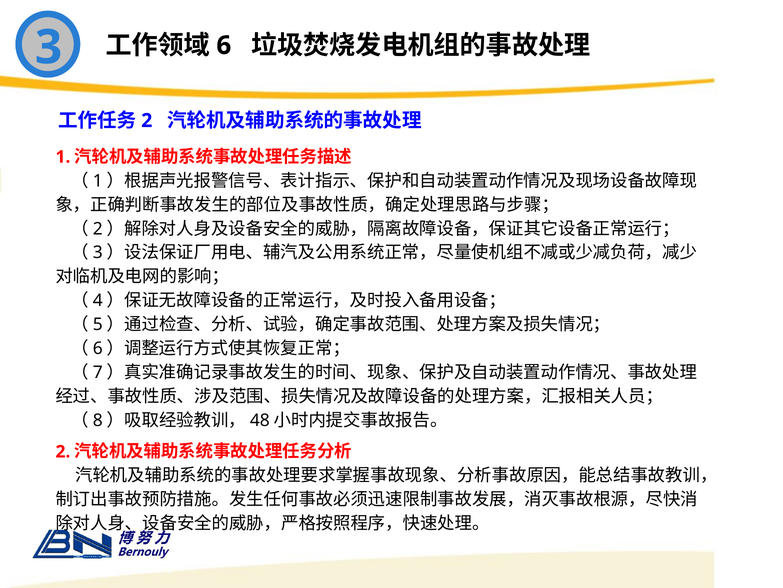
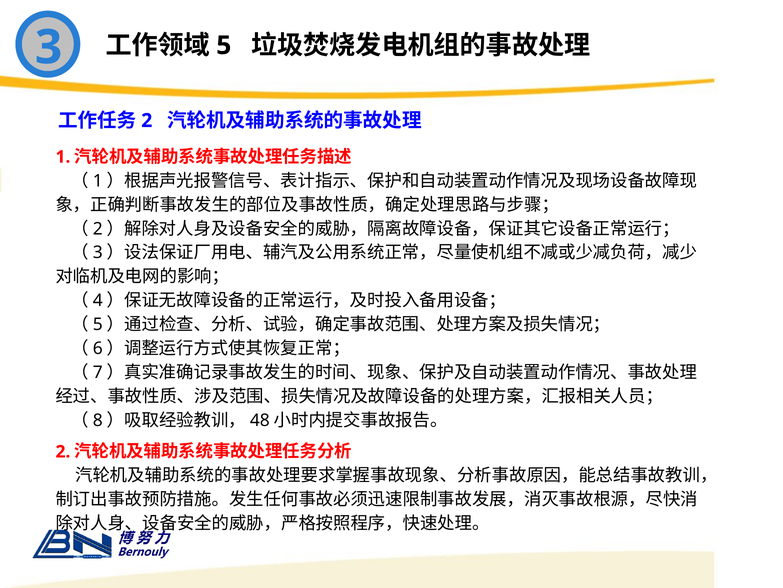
6: 6 -> 5
